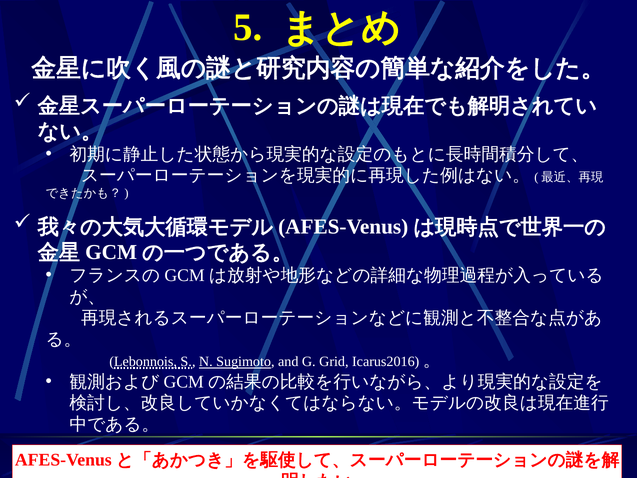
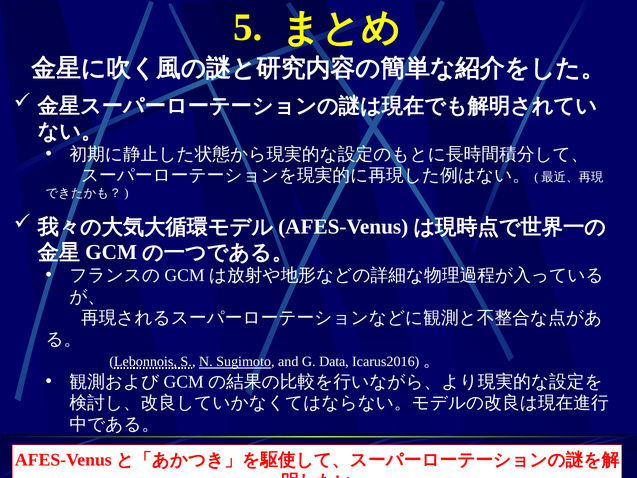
Grid: Grid -> Data
